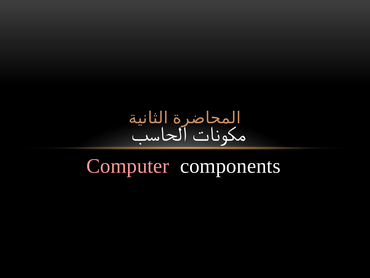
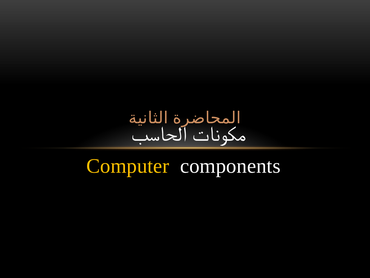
Computer colour: pink -> yellow
